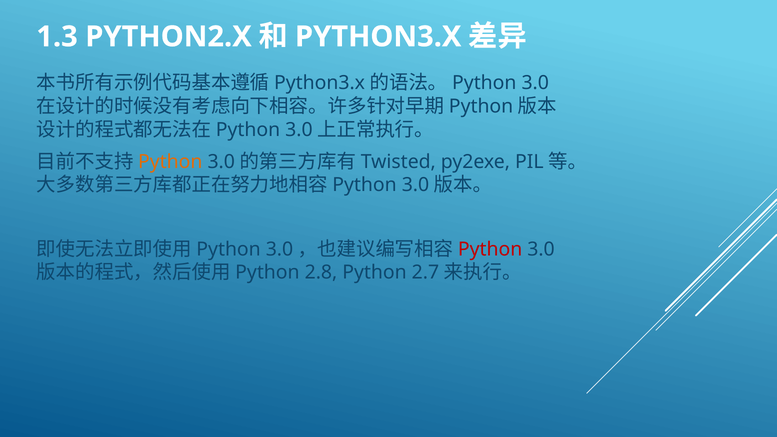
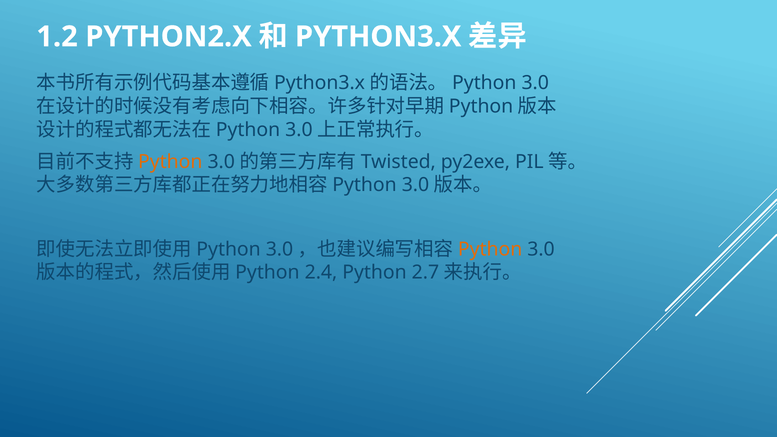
1.3: 1.3 -> 1.2
Python at (490, 249) colour: red -> orange
2.8: 2.8 -> 2.4
